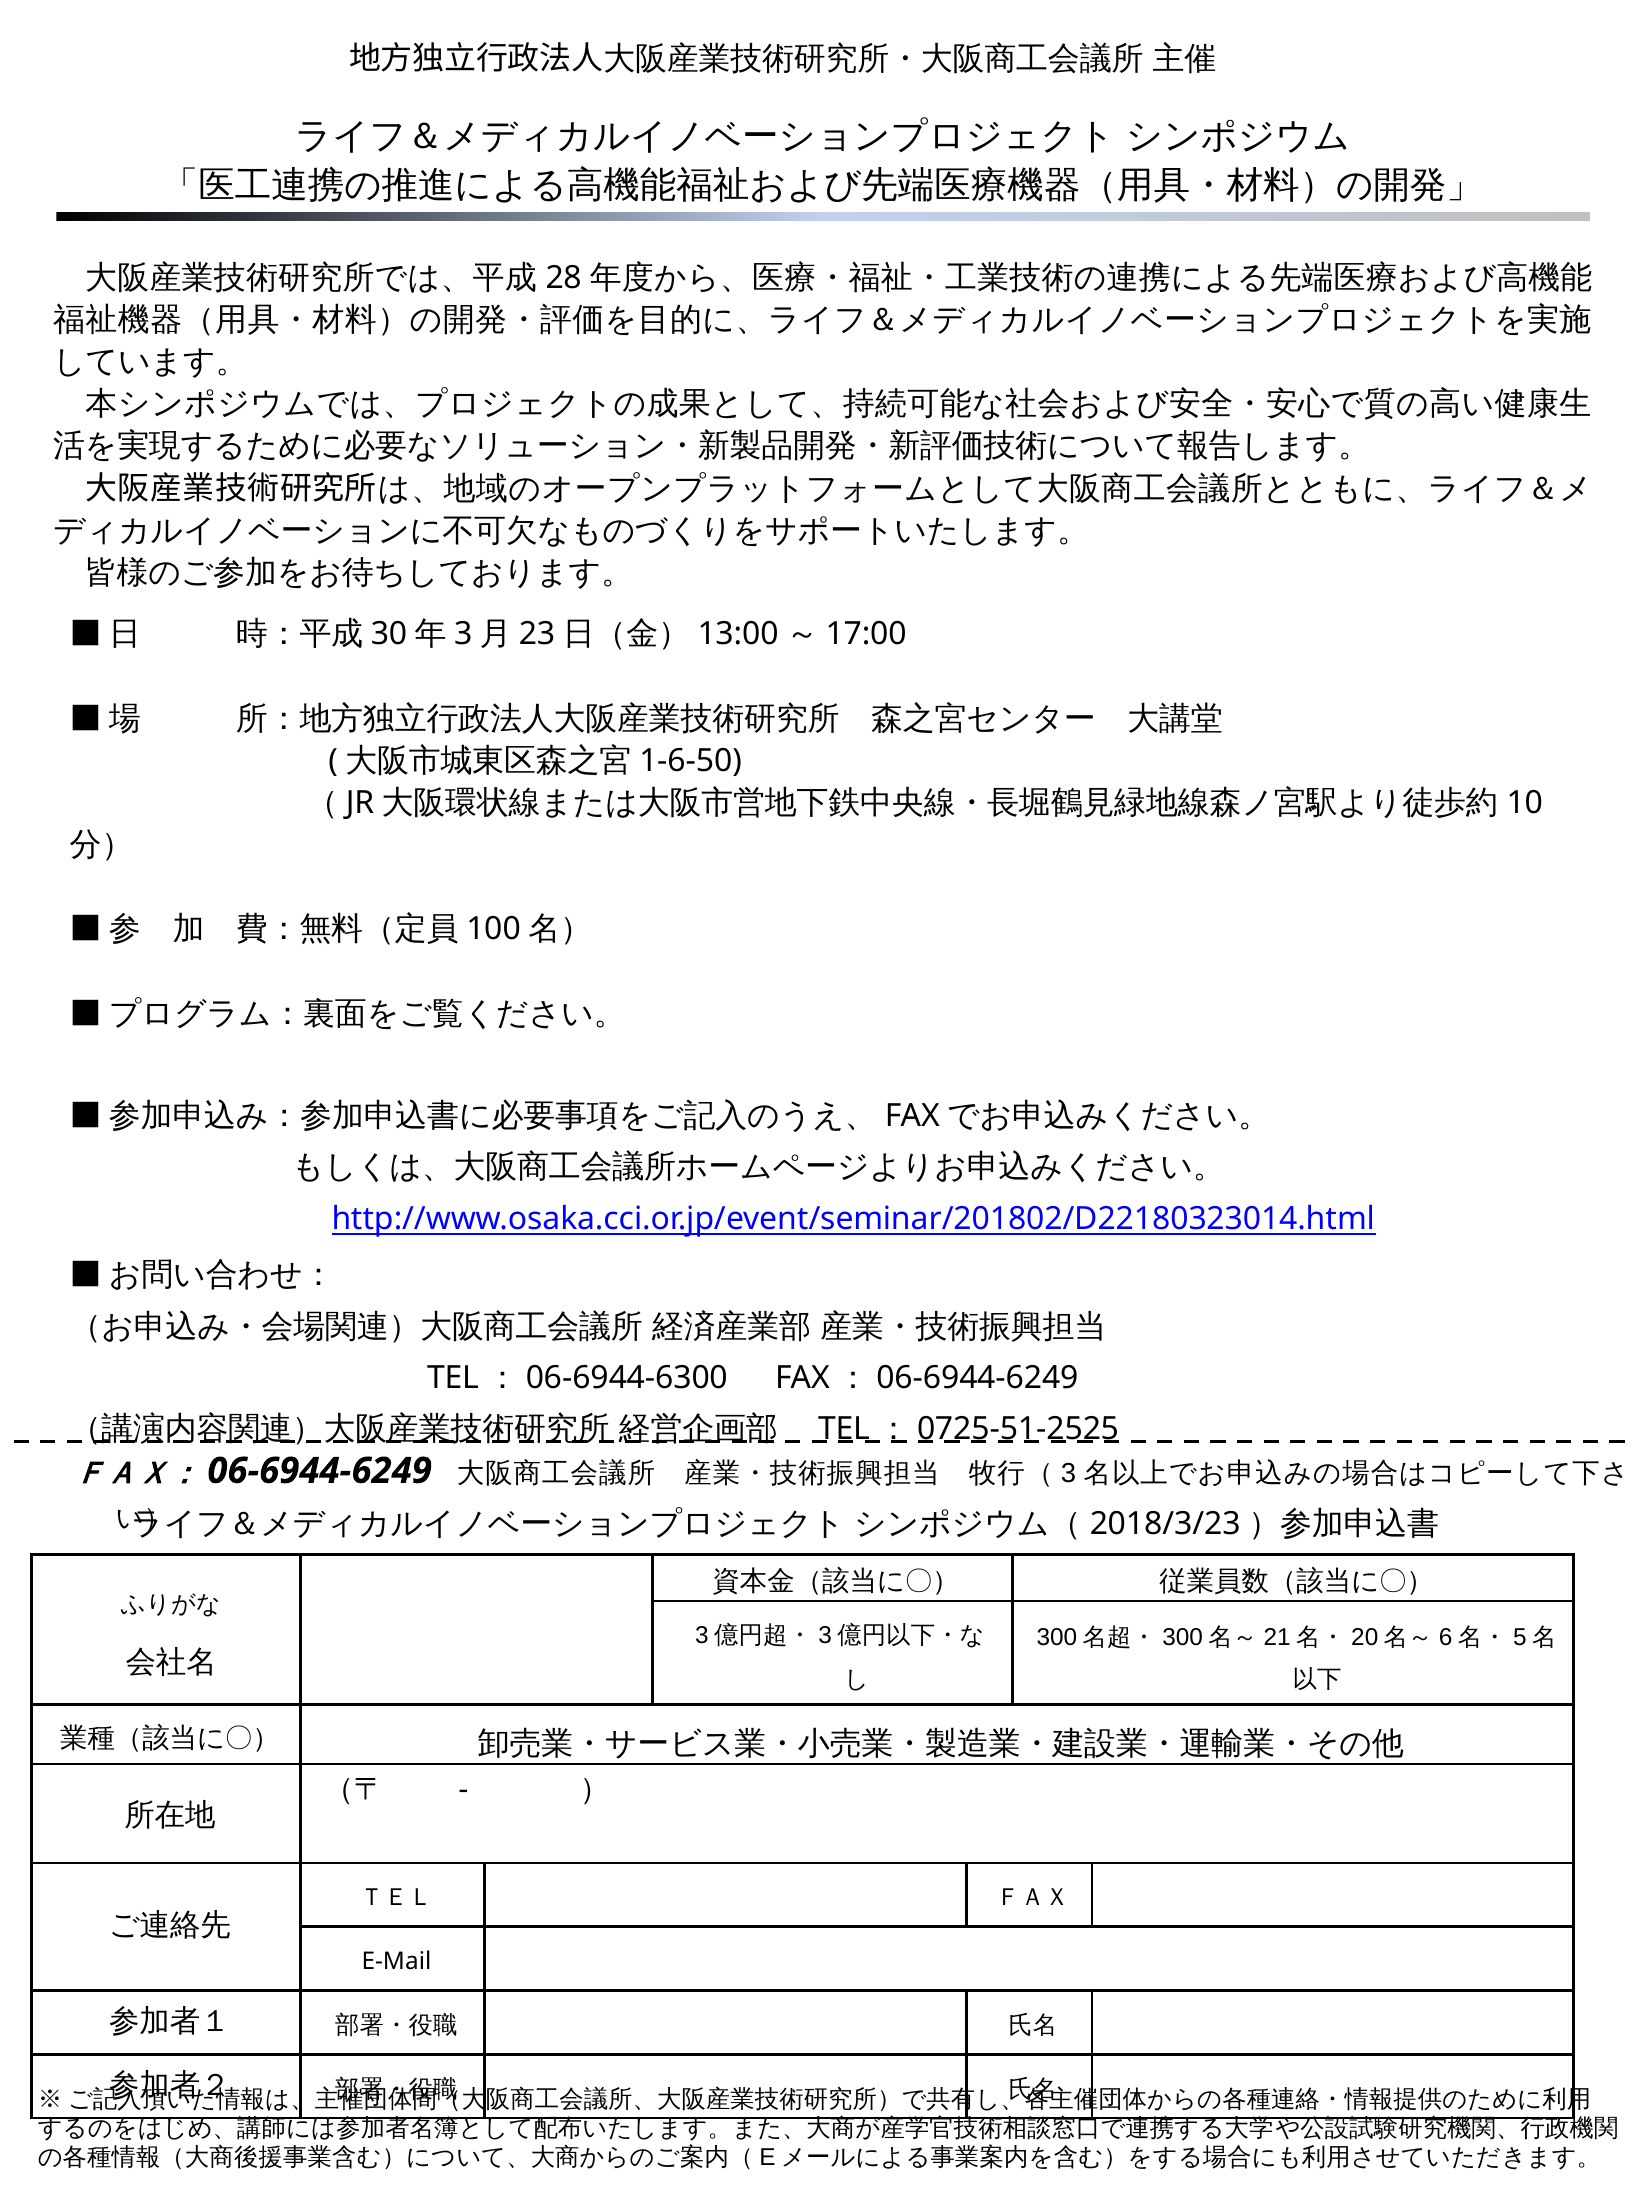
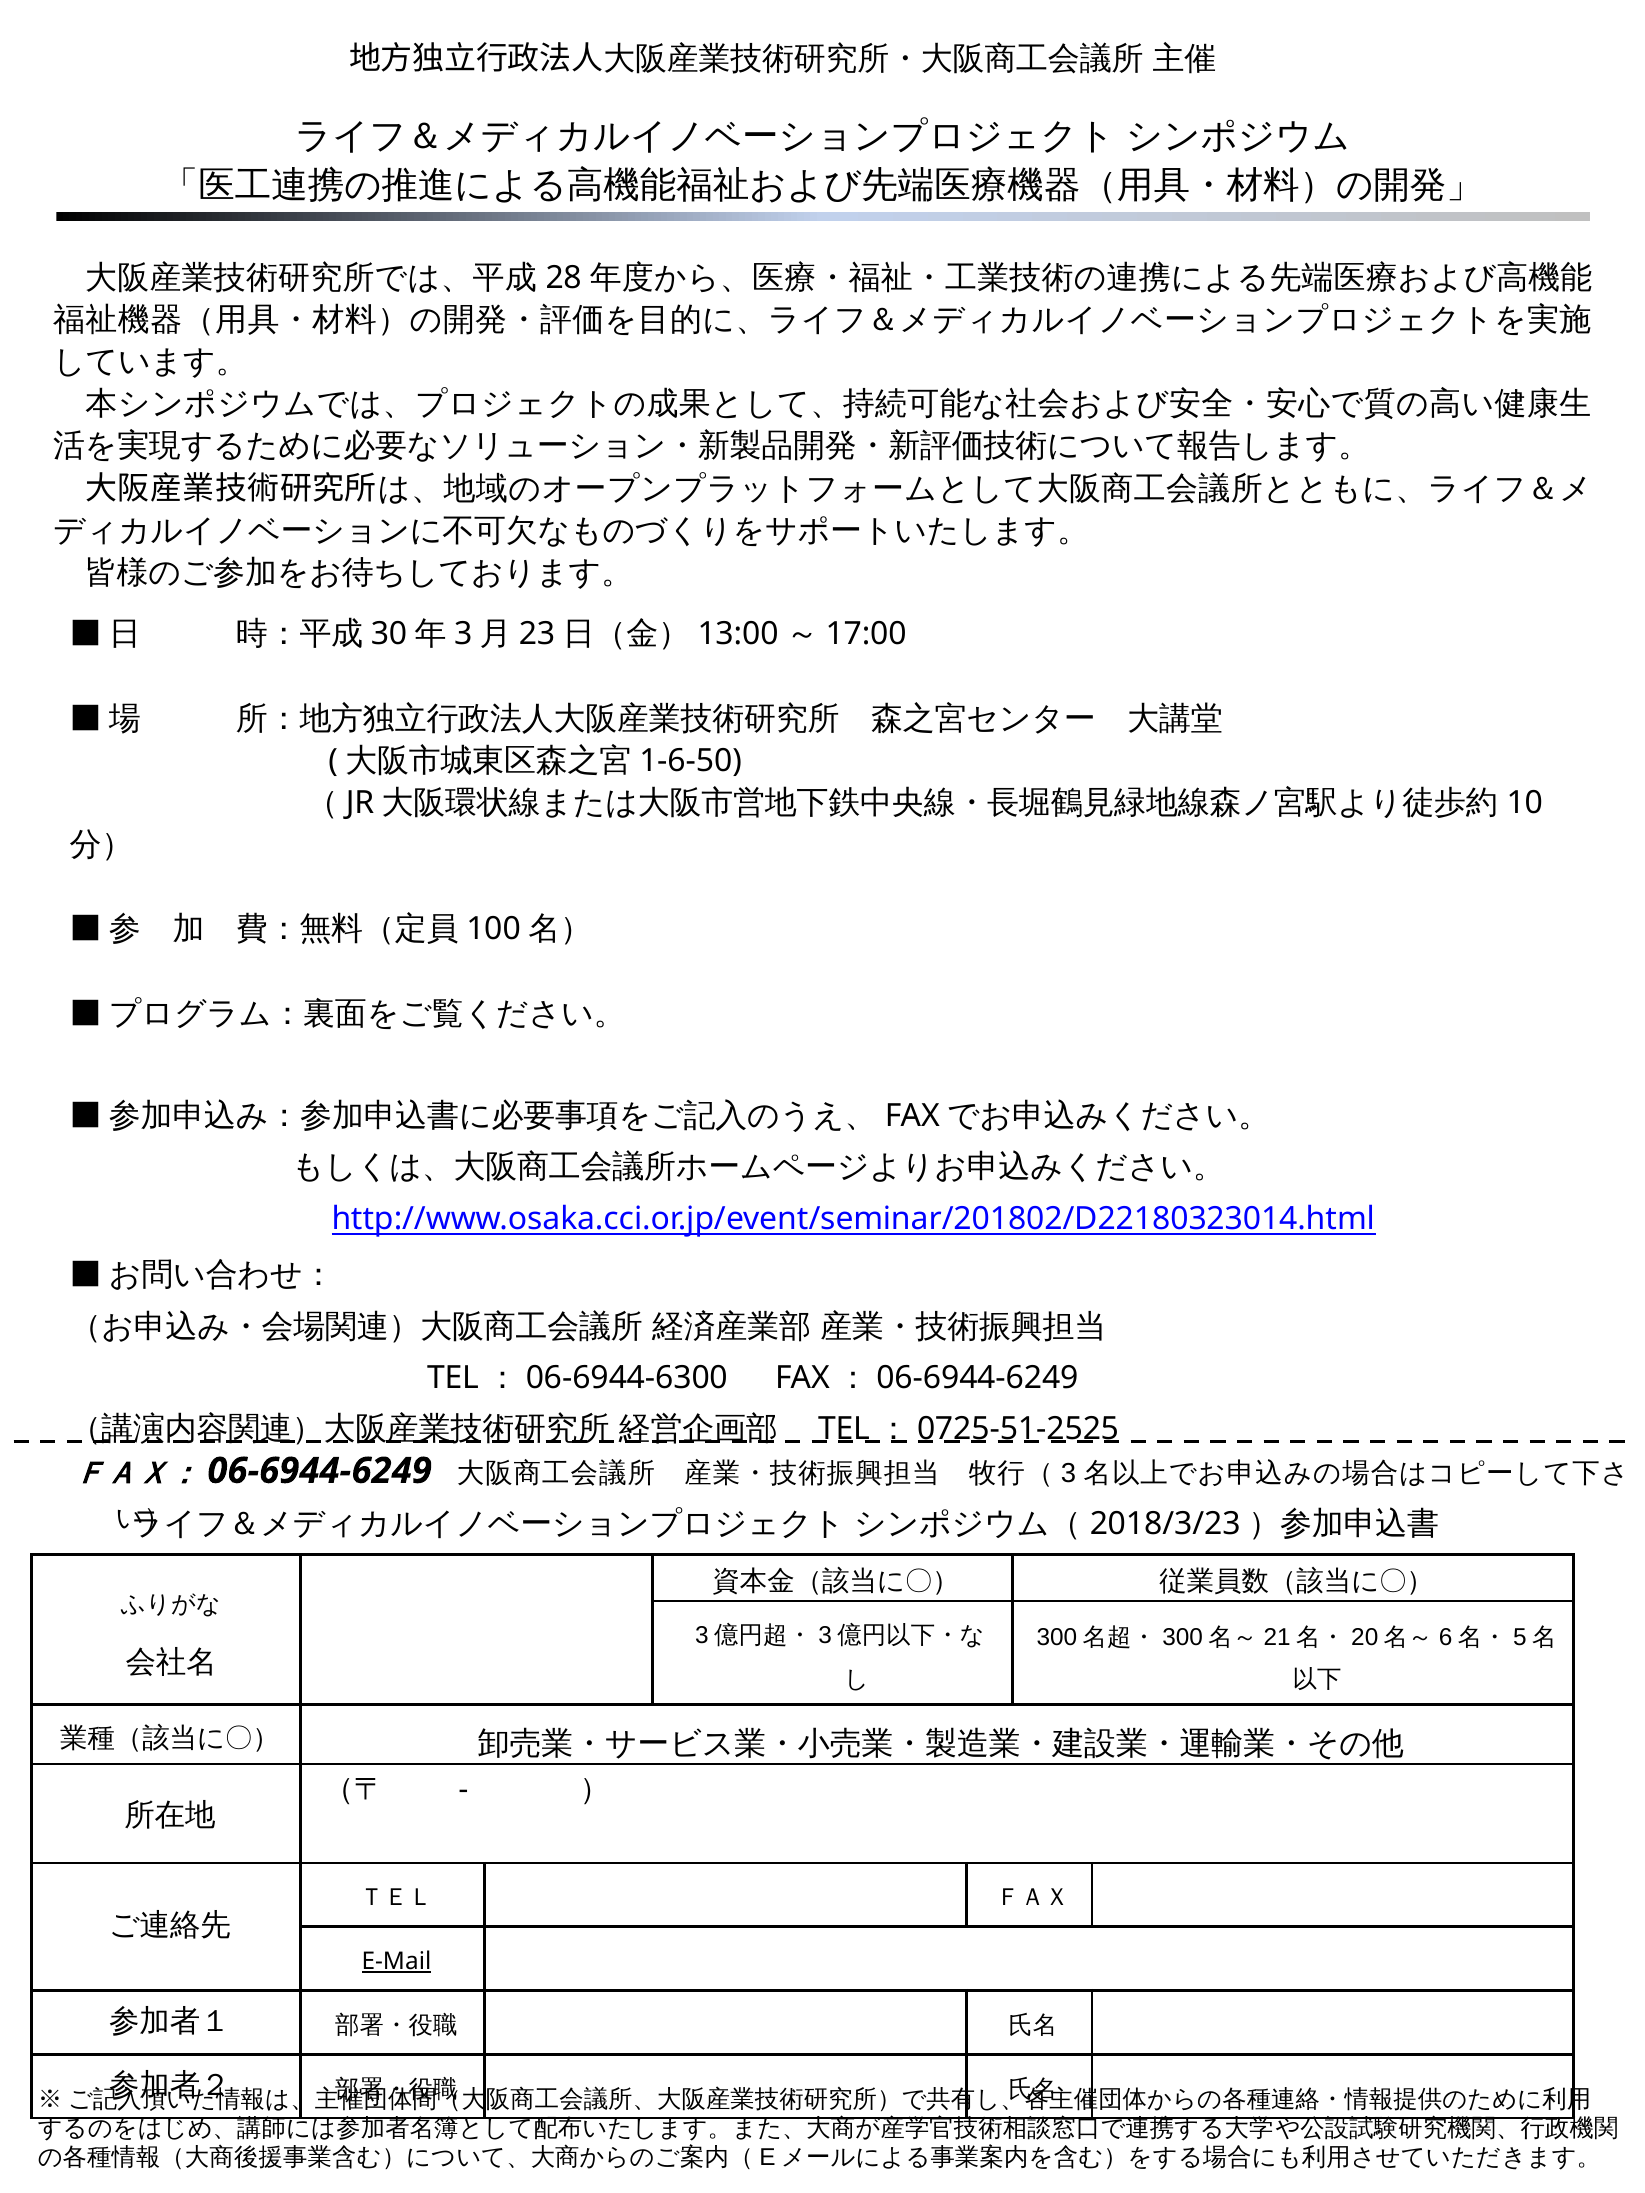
E-Mail underline: none -> present
